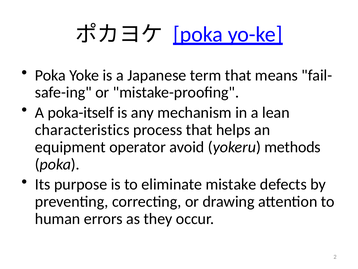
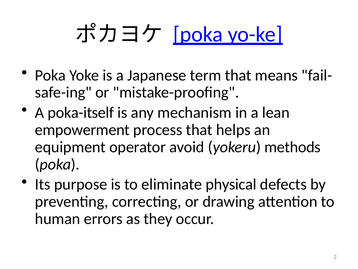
characteristics: characteristics -> empowerment
mistake: mistake -> physical
